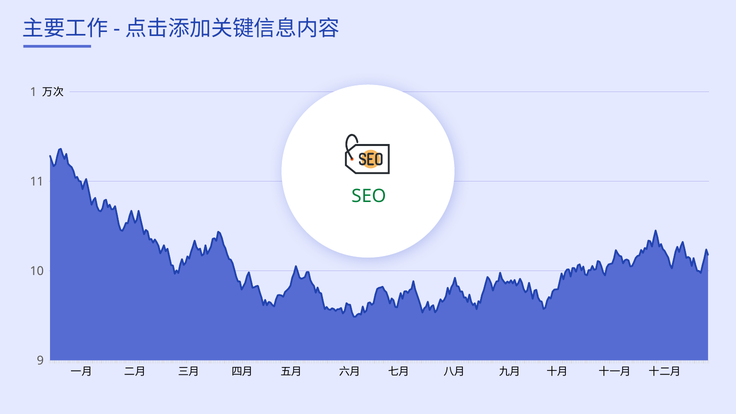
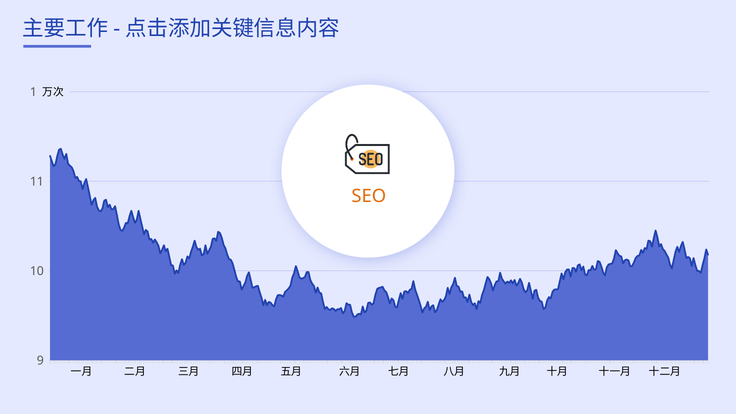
SEO colour: green -> orange
